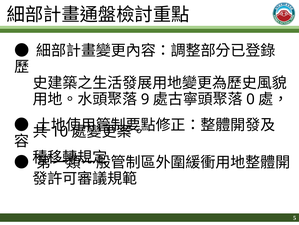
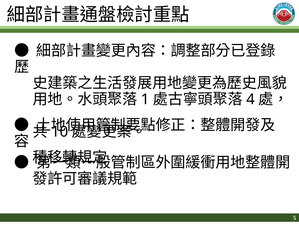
9: 9 -> 1
0: 0 -> 4
